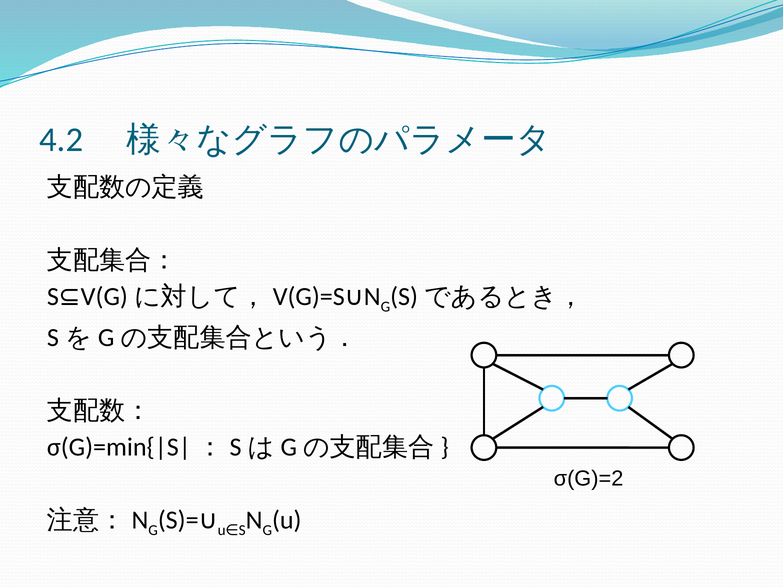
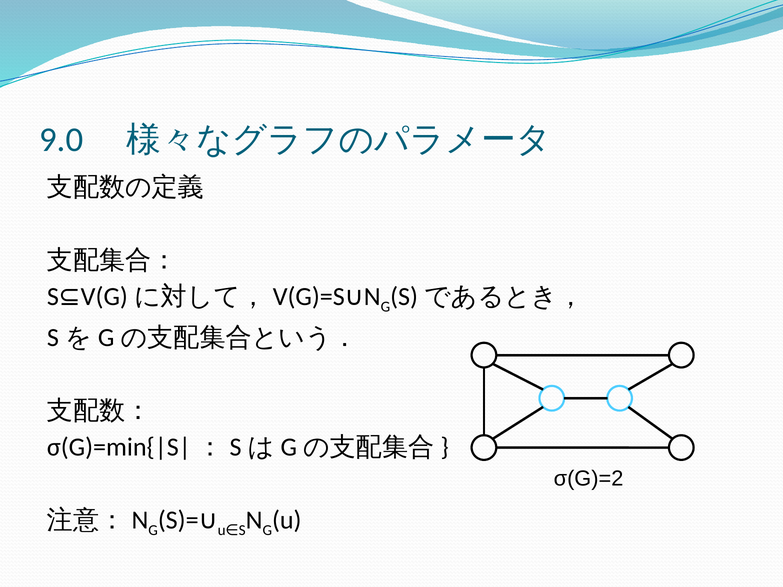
4.2: 4.2 -> 9.0
